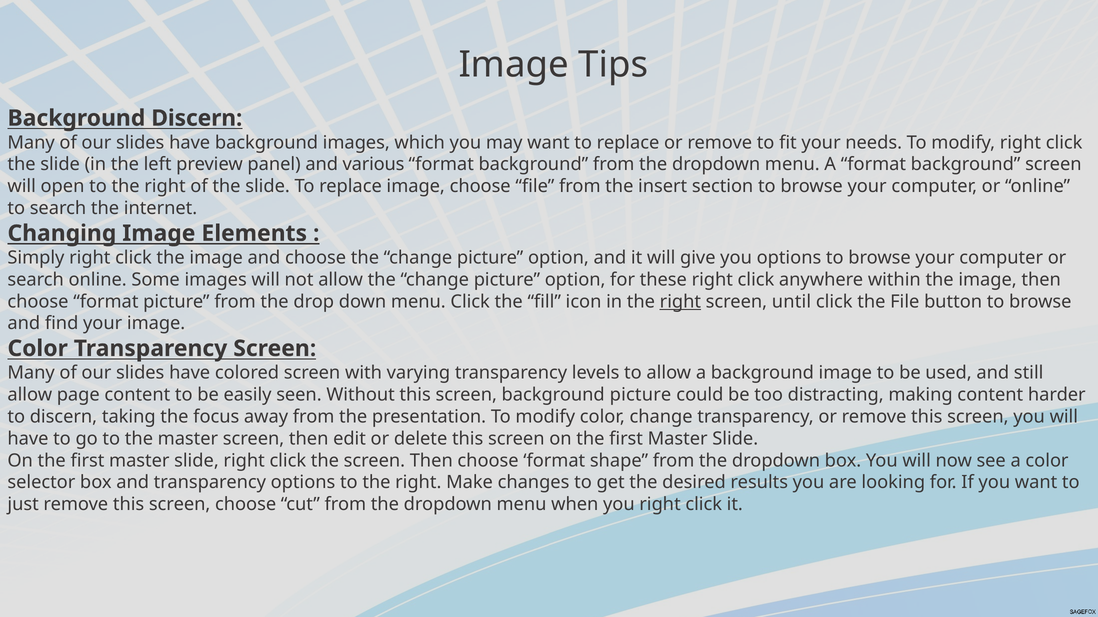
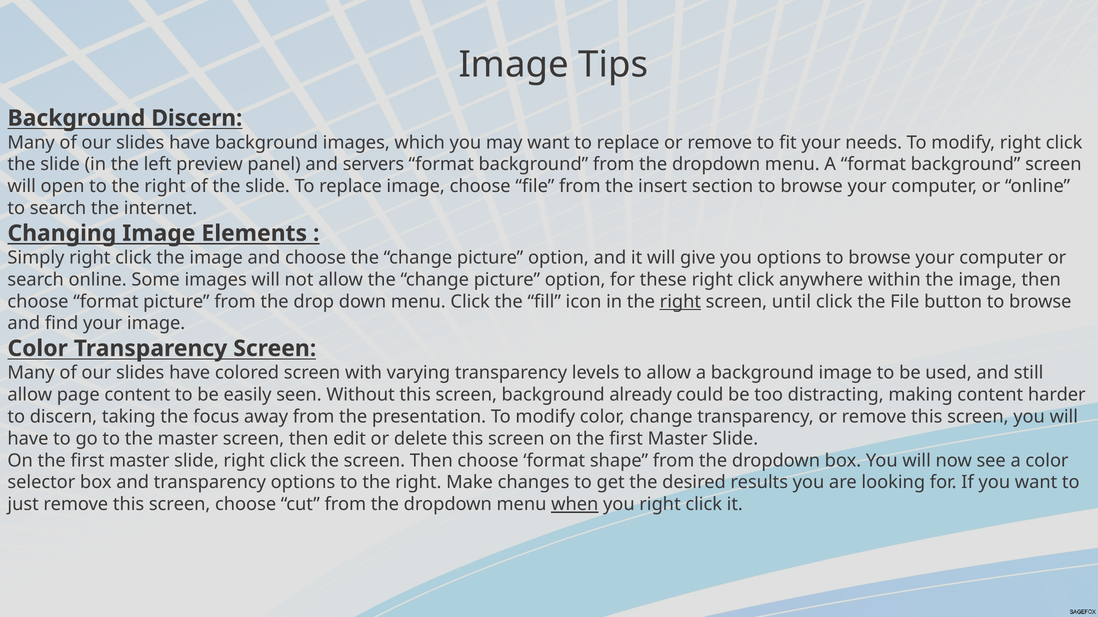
various: various -> servers
background picture: picture -> already
when underline: none -> present
